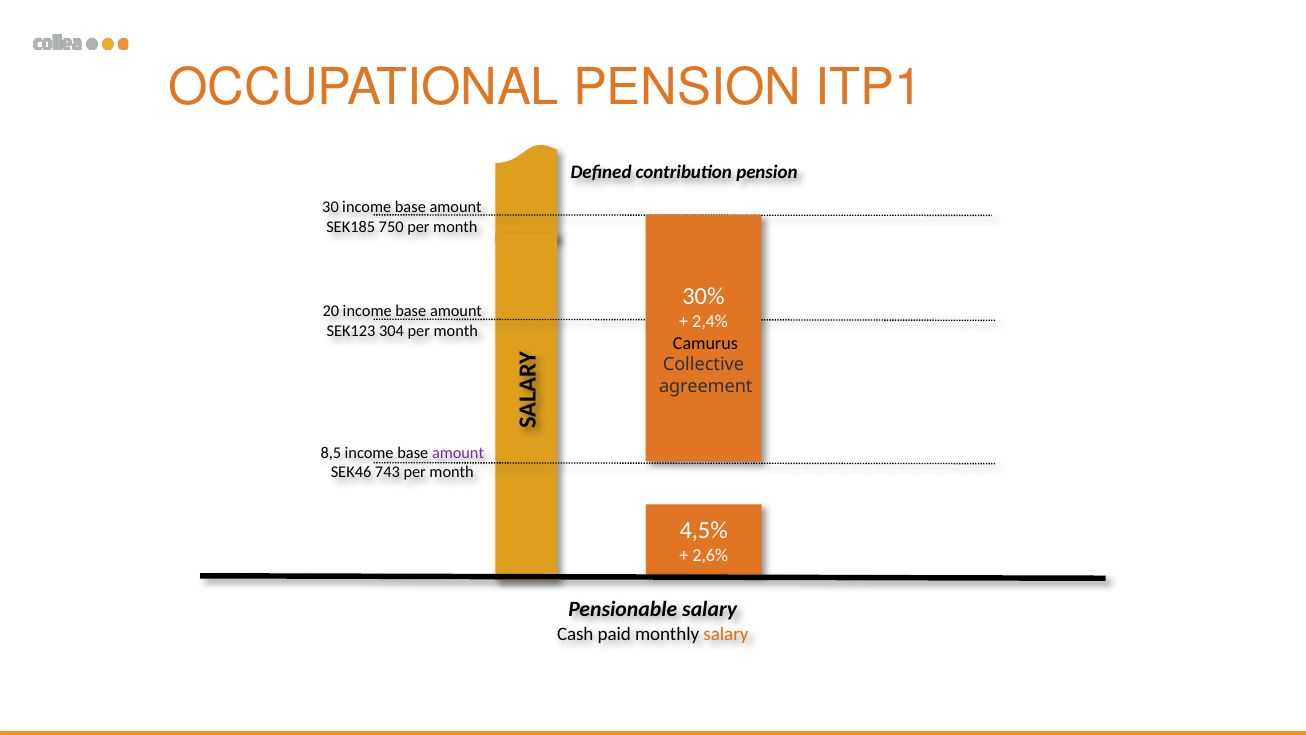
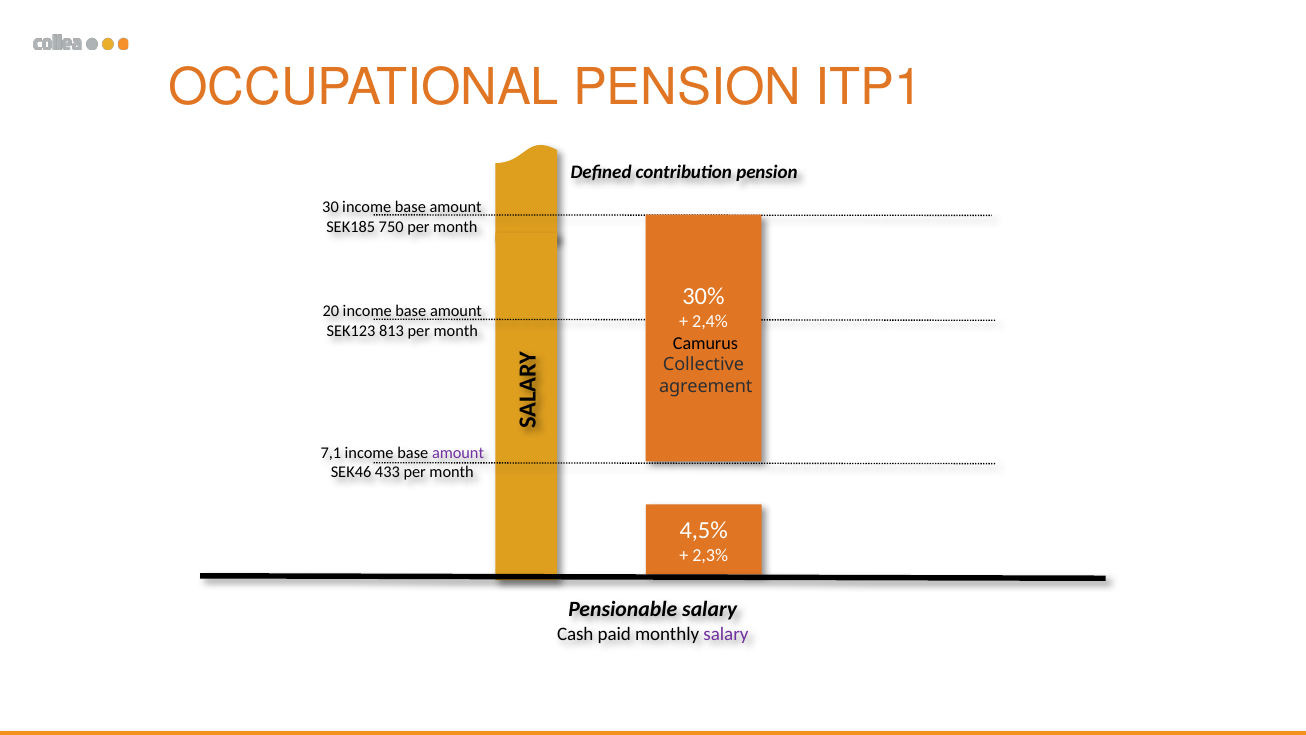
304: 304 -> 813
8,5: 8,5 -> 7,1
743: 743 -> 433
2,6%: 2,6% -> 2,3%
salary at (726, 634) colour: orange -> purple
